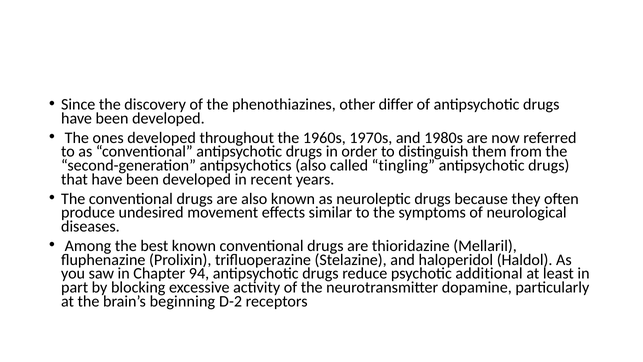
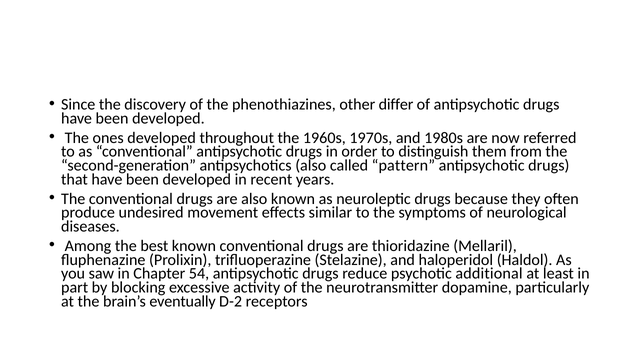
tingling: tingling -> pattern
94: 94 -> 54
beginning: beginning -> eventually
